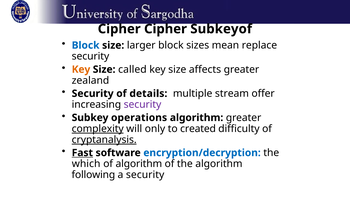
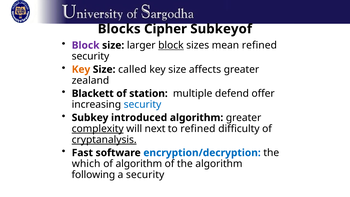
Cipher at (119, 29): Cipher -> Blocks
Block at (86, 45) colour: blue -> purple
block at (171, 45) underline: none -> present
mean replace: replace -> refined
Security at (93, 93): Security -> Blackett
details: details -> station
stream: stream -> defend
security at (143, 105) colour: purple -> blue
operations: operations -> introduced
only: only -> next
to created: created -> refined
Fast underline: present -> none
